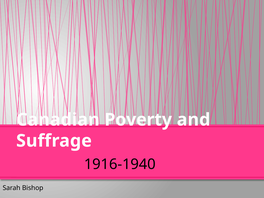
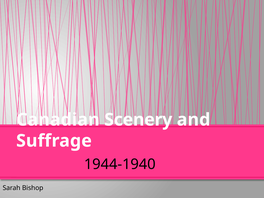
Poverty: Poverty -> Scenery
1916-1940: 1916-1940 -> 1944-1940
